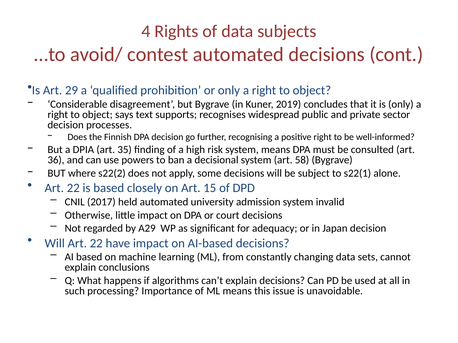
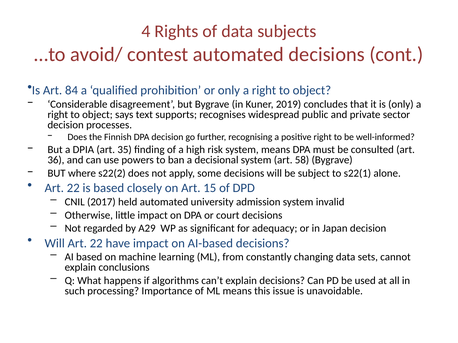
29: 29 -> 84
